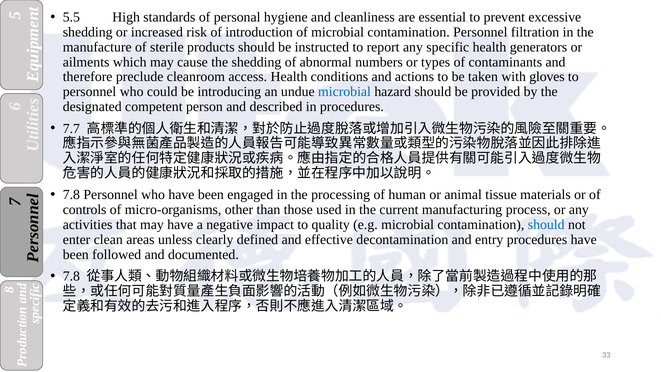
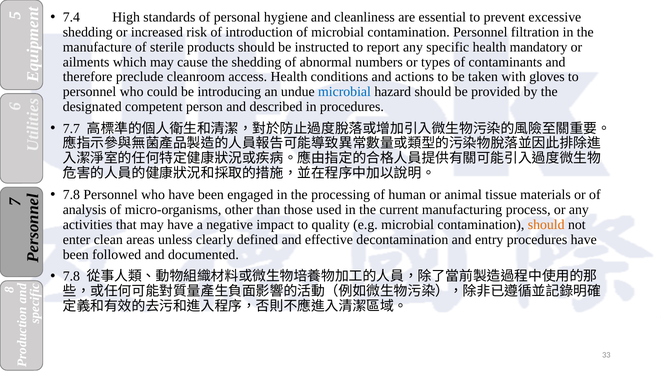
5.5: 5.5 -> 7.4
generators: generators -> mandatory
controls: controls -> analysis
should at (546, 225) colour: blue -> orange
